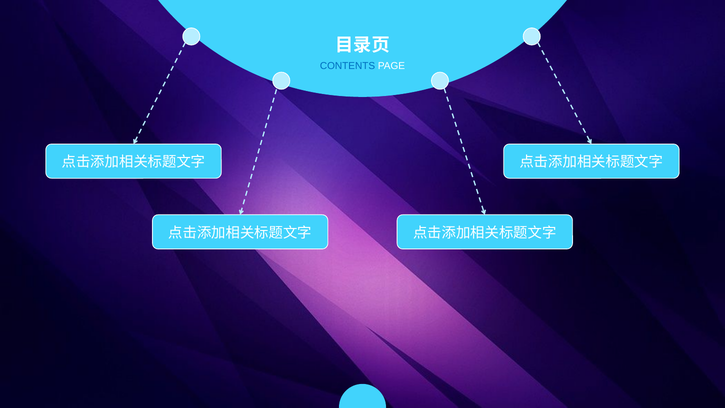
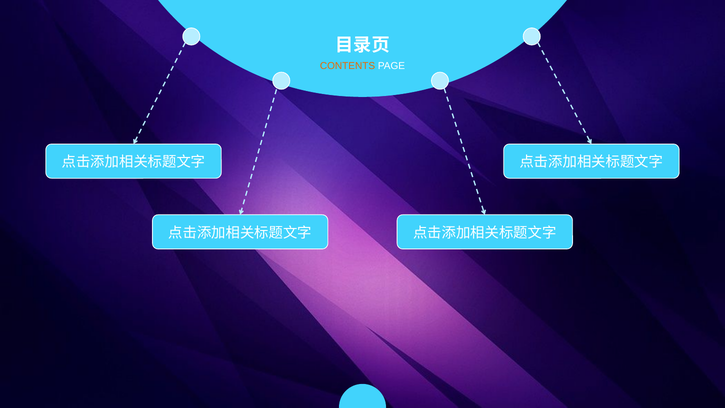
CONTENTS colour: blue -> orange
